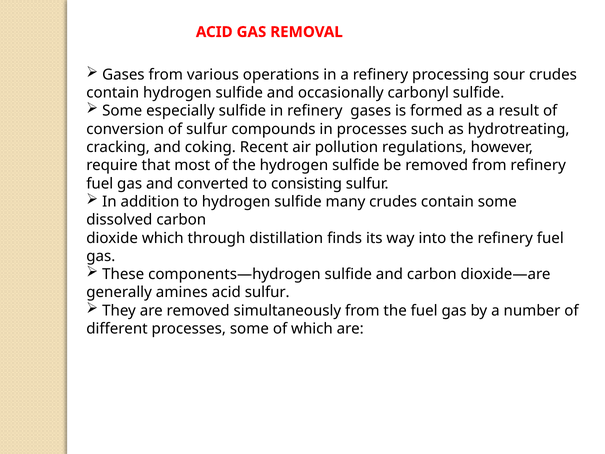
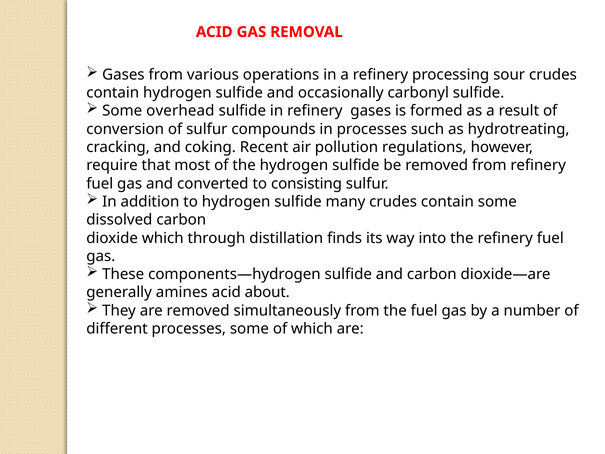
especially: especially -> overhead
acid sulfur: sulfur -> about
